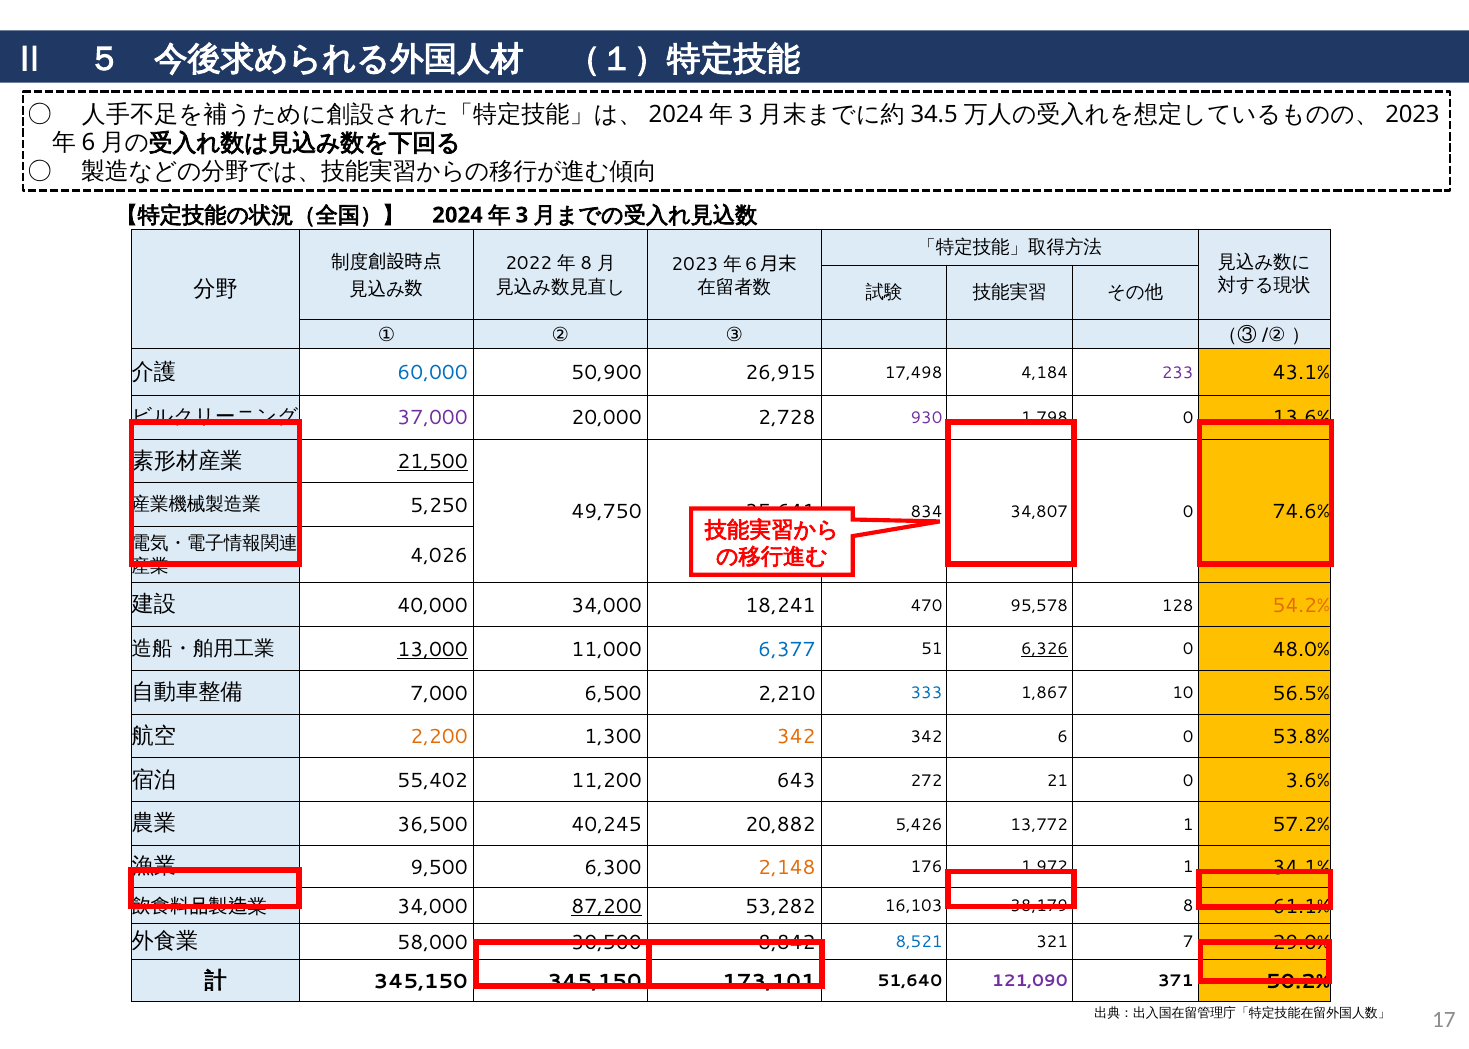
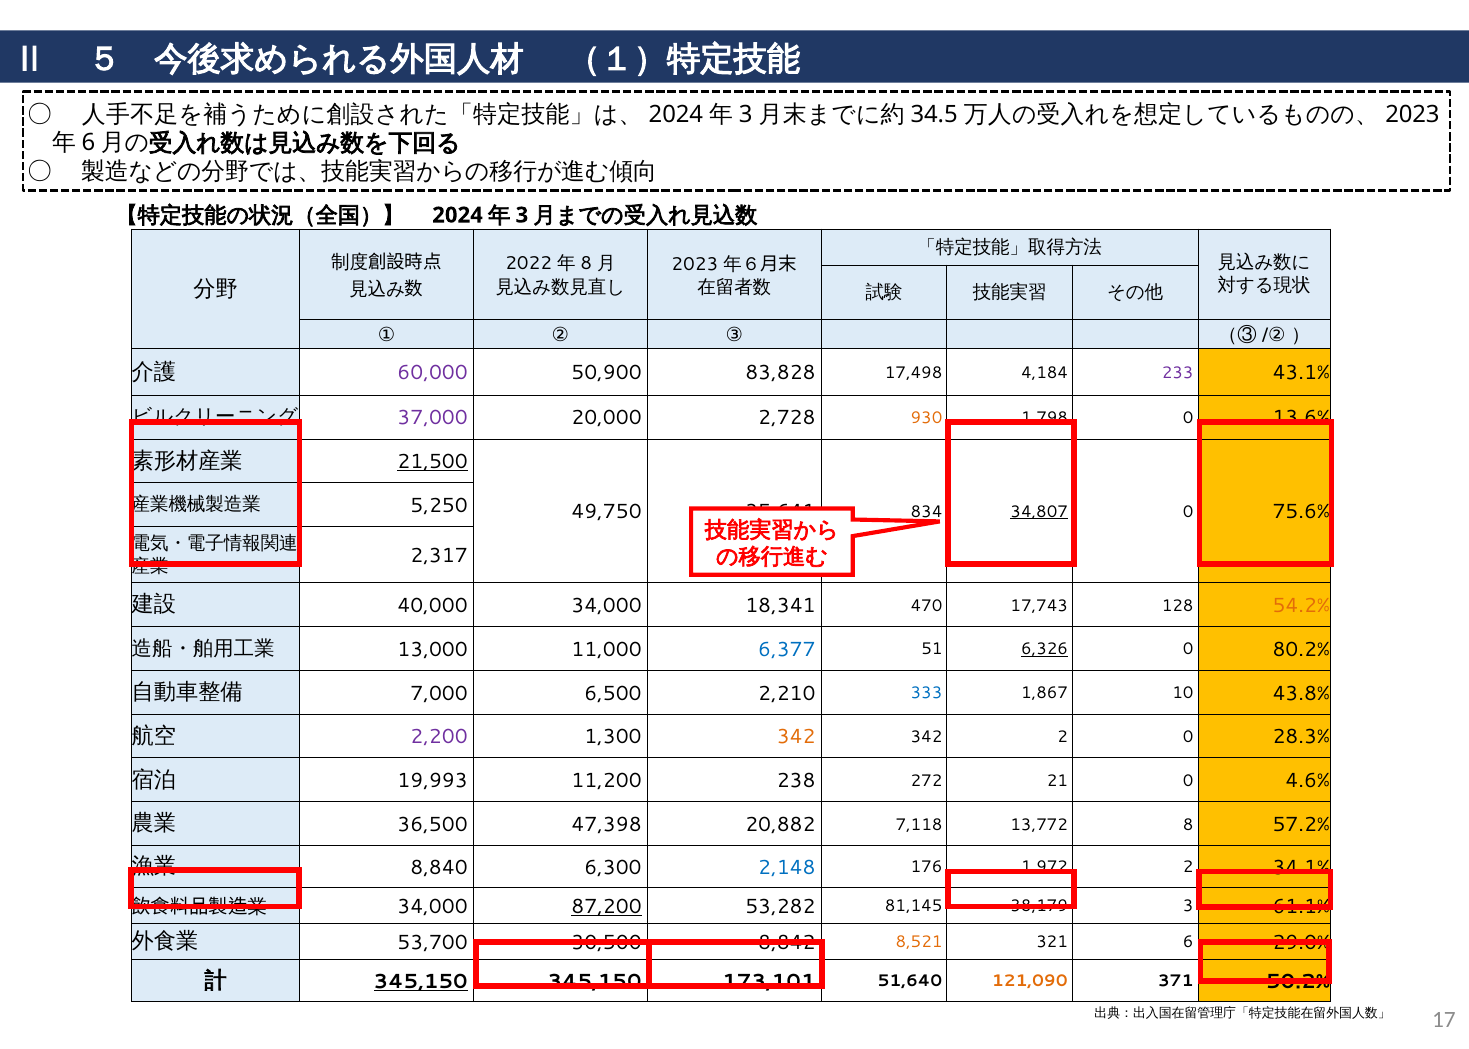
60,000 colour: blue -> purple
26,915: 26,915 -> 83,828
930 colour: purple -> orange
34,807 underline: none -> present
74.6%: 74.6% -> 75.6%
4,026: 4,026 -> 2,317
18,241: 18,241 -> 18,341
95,578: 95,578 -> 17,743
13,000 underline: present -> none
48.0%: 48.0% -> 80.2%
56.5%: 56.5% -> 43.8%
2,200 colour: orange -> purple
342 6: 6 -> 2
53.8%: 53.8% -> 28.3%
55,402: 55,402 -> 19,993
643: 643 -> 238
3.6%: 3.6% -> 4.6%
40,245: 40,245 -> 47,398
5,426: 5,426 -> 7,118
13,772 1: 1 -> 8
9,500: 9,500 -> 8,840
2,148 colour: orange -> blue
1 at (1188, 868): 1 -> 2
16,103: 16,103 -> 81,145
8 at (1188, 907): 8 -> 3
58,000: 58,000 -> 53,700
8,521 colour: blue -> orange
7: 7 -> 6
345,150 at (421, 982) underline: none -> present
121,090 colour: purple -> orange
